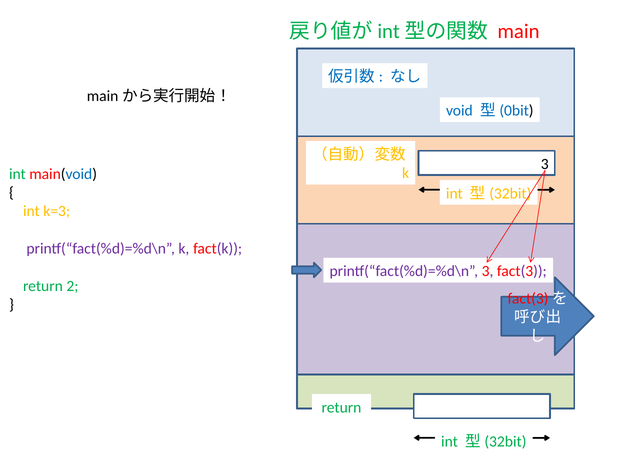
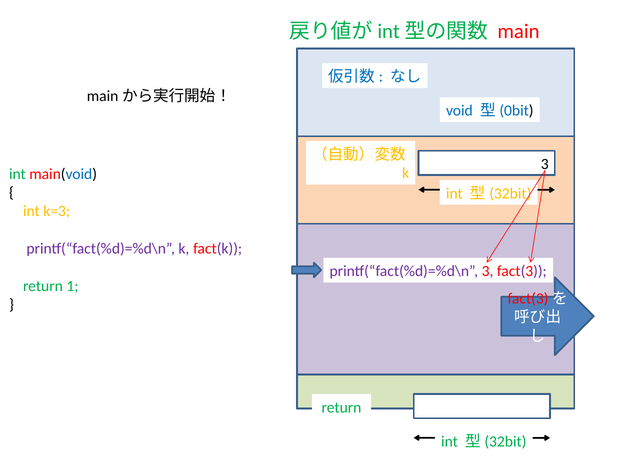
2: 2 -> 1
